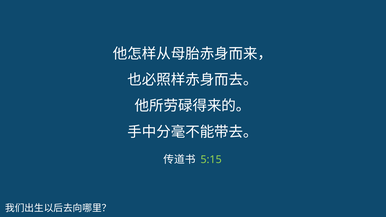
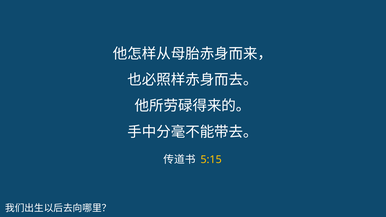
5:15 colour: light green -> yellow
